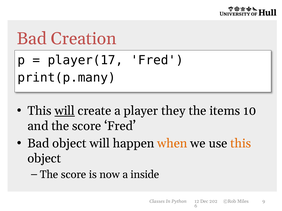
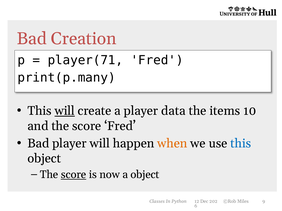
player(17: player(17 -> player(71
they: they -> data
Bad object: object -> player
this at (241, 144) colour: orange -> blue
score at (74, 175) underline: none -> present
a inside: inside -> object
